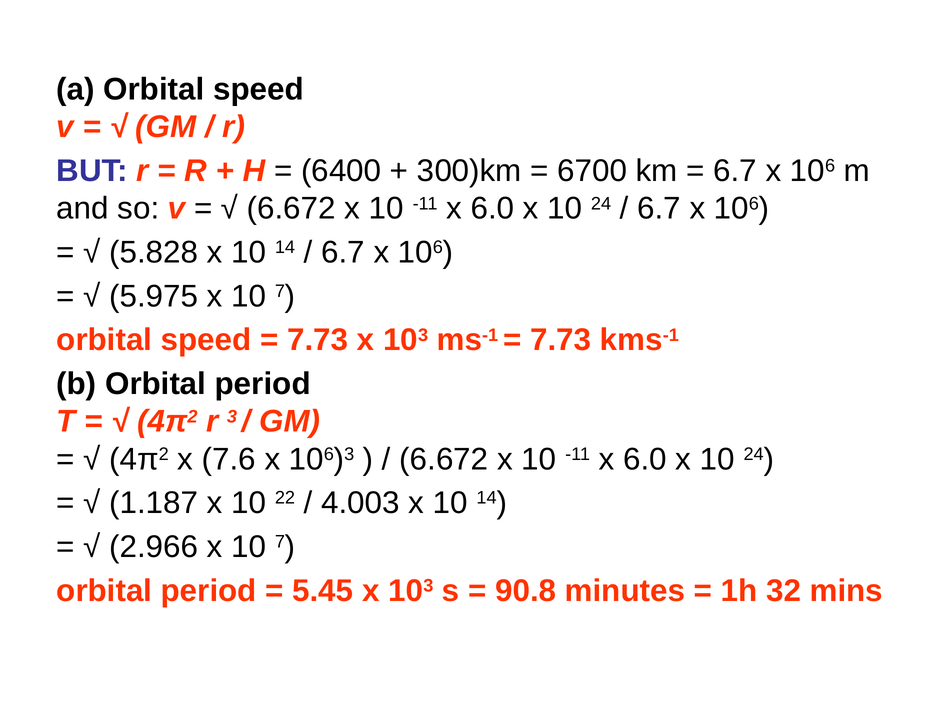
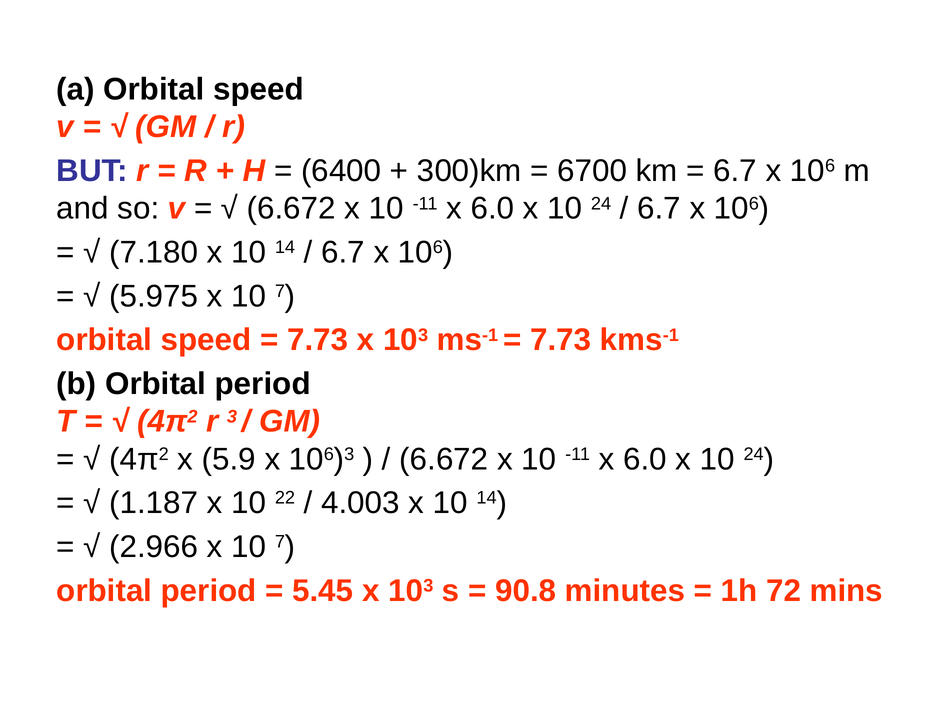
5.828: 5.828 -> 7.180
7.6: 7.6 -> 5.9
32: 32 -> 72
